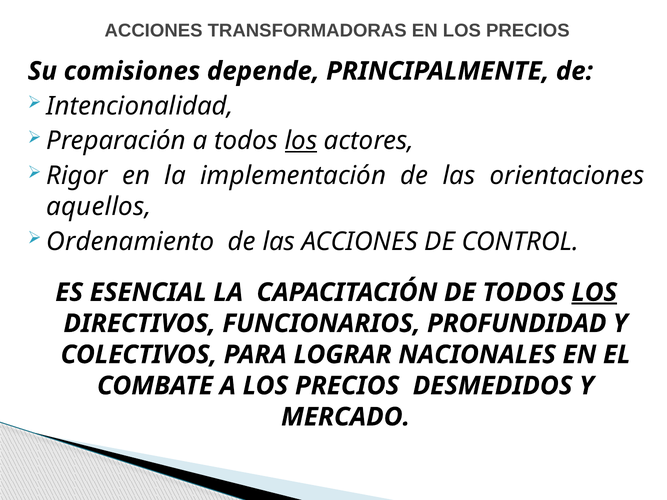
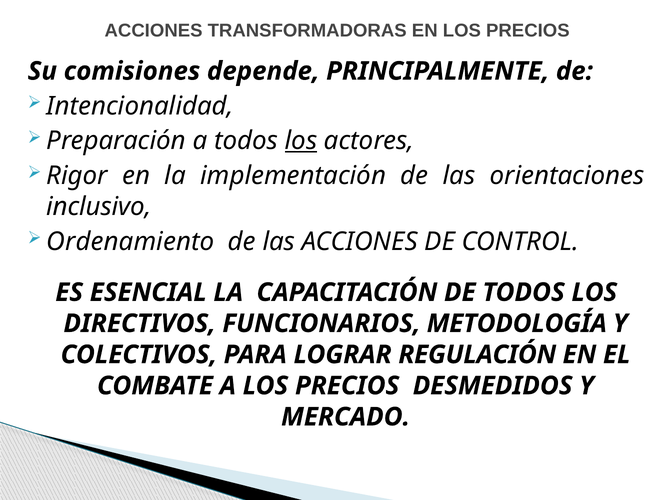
aquellos: aquellos -> inclusivo
LOS at (594, 293) underline: present -> none
PROFUNDIDAD: PROFUNDIDAD -> METODOLOGÍA
NACIONALES: NACIONALES -> REGULACIÓN
